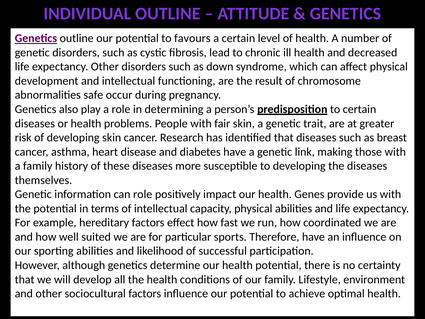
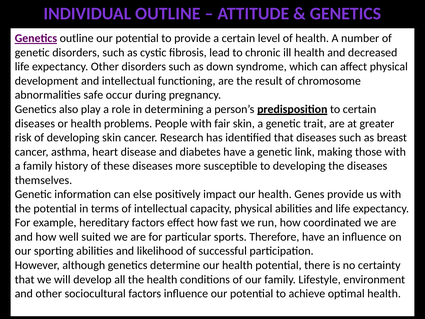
to favours: favours -> provide
can role: role -> else
